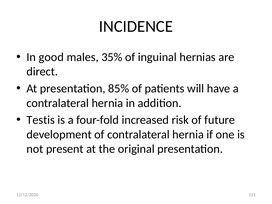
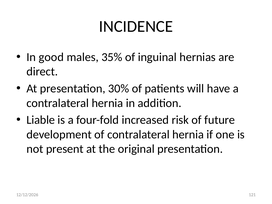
85%: 85% -> 30%
Testis: Testis -> Liable
